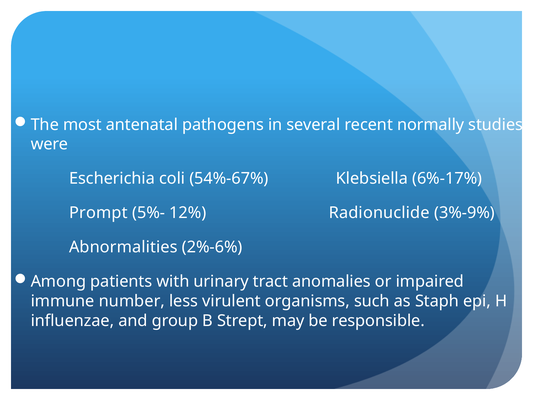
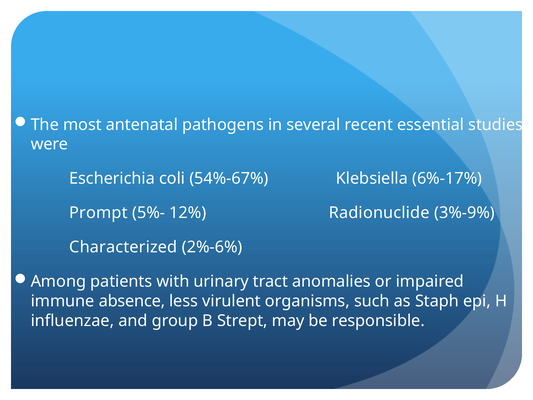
normally: normally -> essential
Abnormalities: Abnormalities -> Characterized
number: number -> absence
